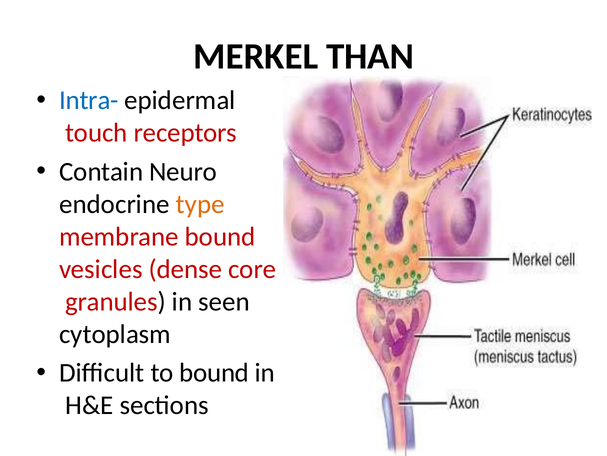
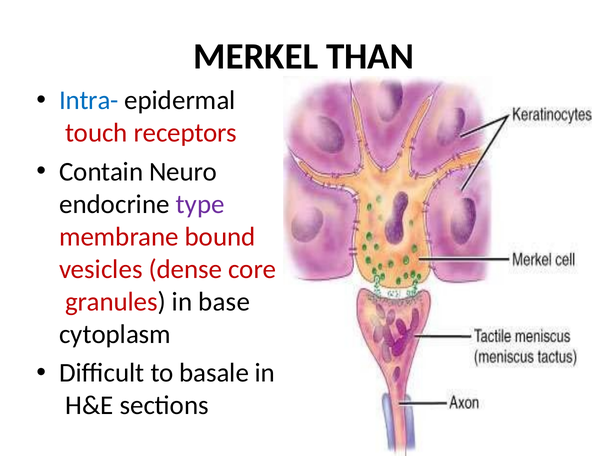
type colour: orange -> purple
seen: seen -> base
to bound: bound -> basale
